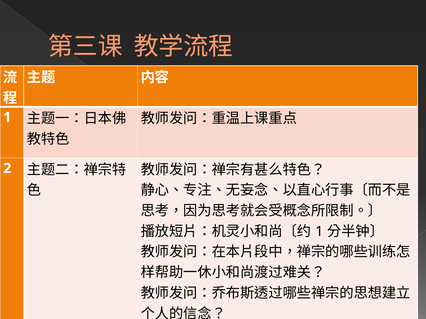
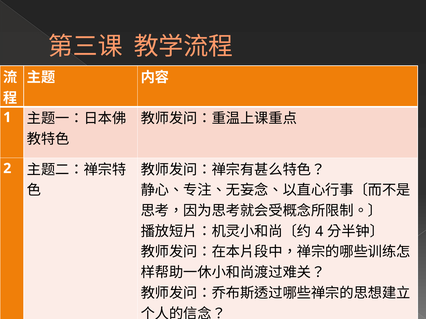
1 at (319, 232): 1 -> 4
